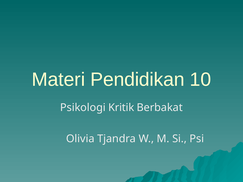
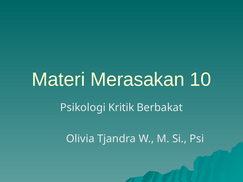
Pendidikan: Pendidikan -> Merasakan
